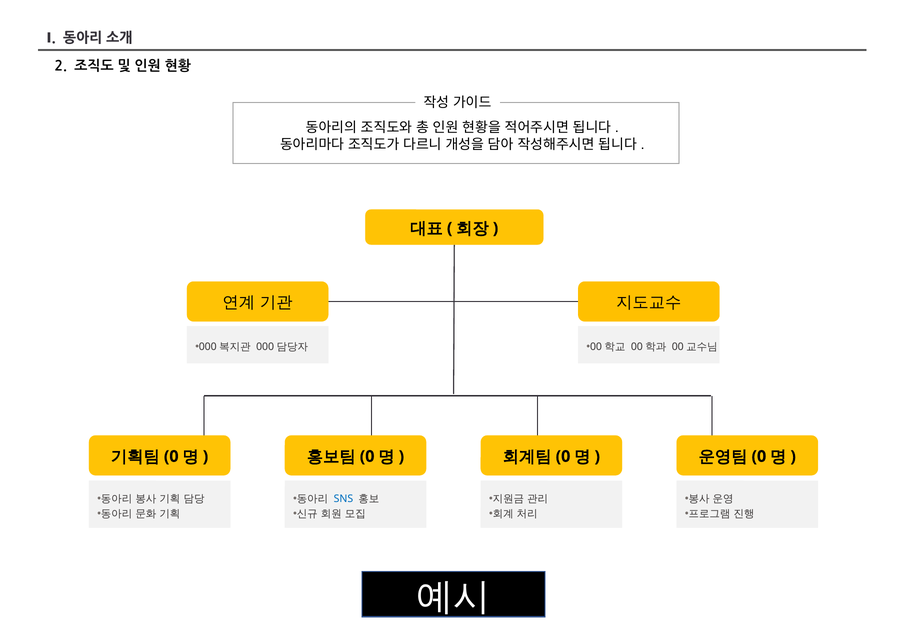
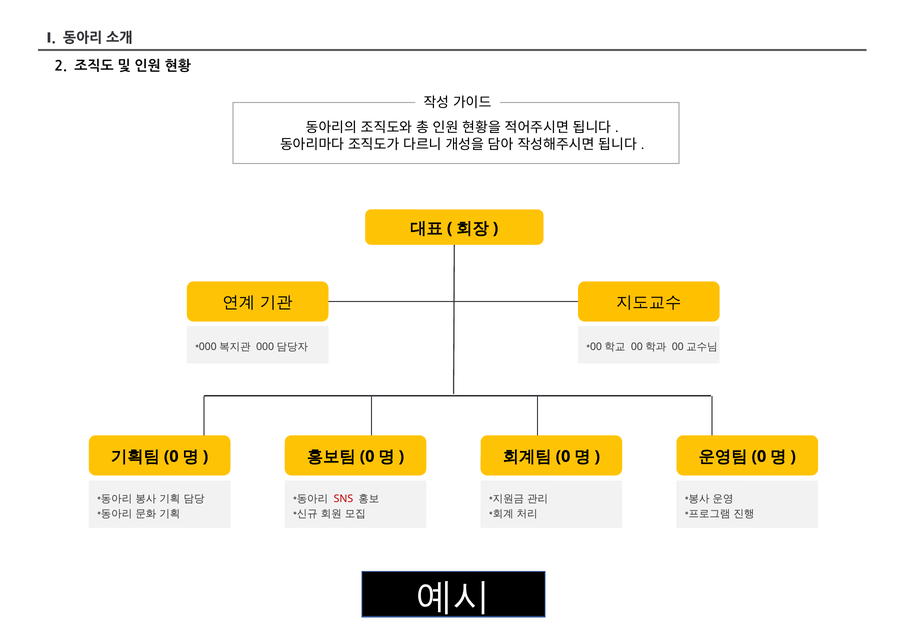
SNS colour: blue -> red
